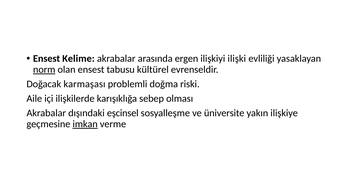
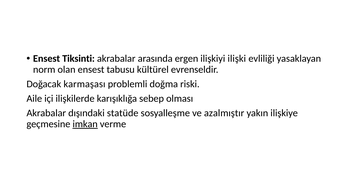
Kelime: Kelime -> Tiksinti
norm underline: present -> none
eşcinsel: eşcinsel -> statüde
üniversite: üniversite -> azalmıştır
